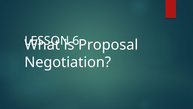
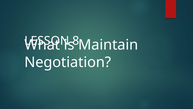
6: 6 -> 8
Proposal: Proposal -> Maintain
